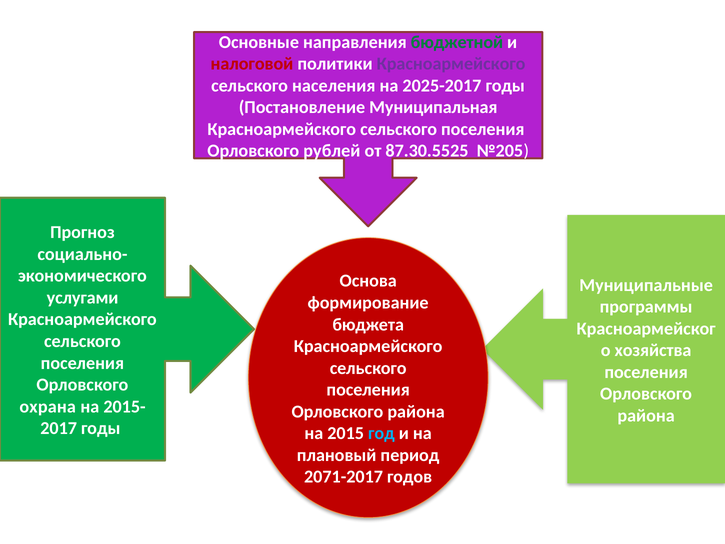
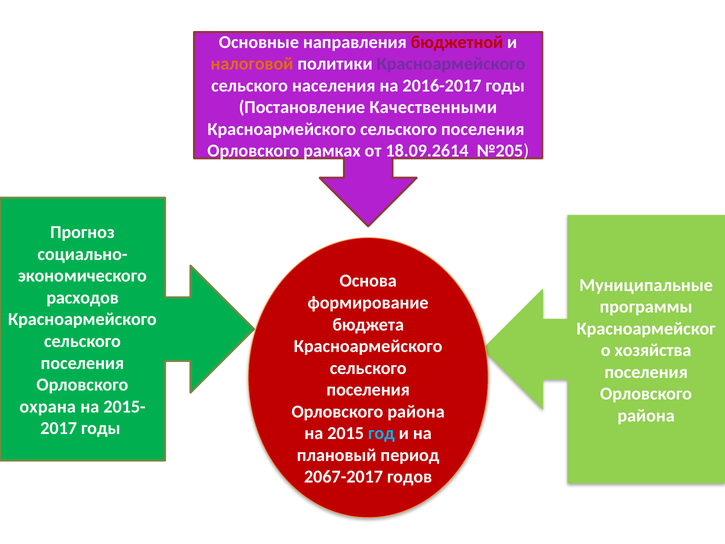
бюджетной colour: green -> red
налоговой colour: red -> orange
2025-2017: 2025-2017 -> 2016-2017
Муниципальная: Муниципальная -> Качественными
рублей: рублей -> рамках
87.30.5525: 87.30.5525 -> 18.09.2614
услугами: услугами -> расходов
2071-2017: 2071-2017 -> 2067-2017
